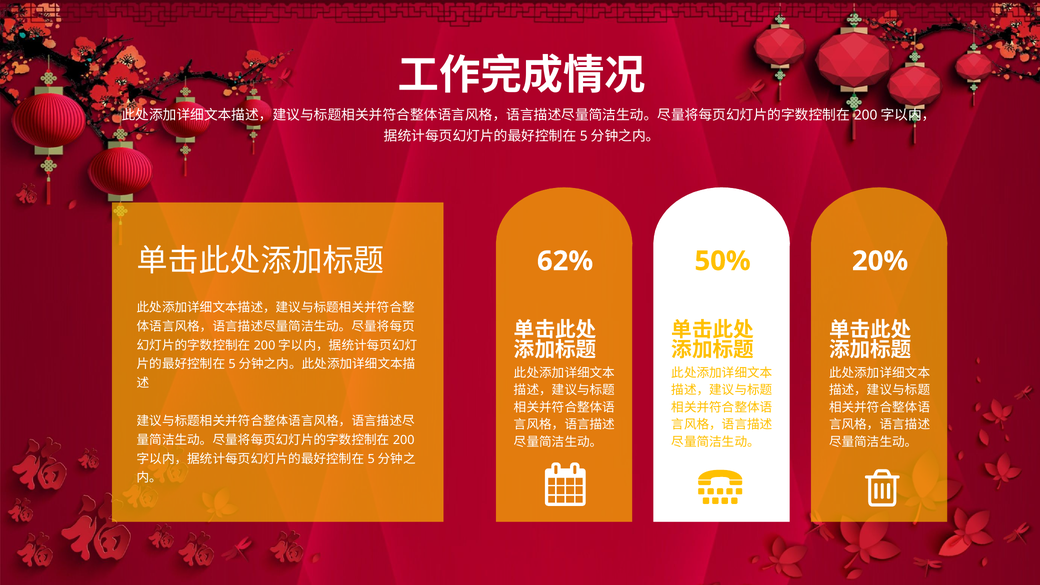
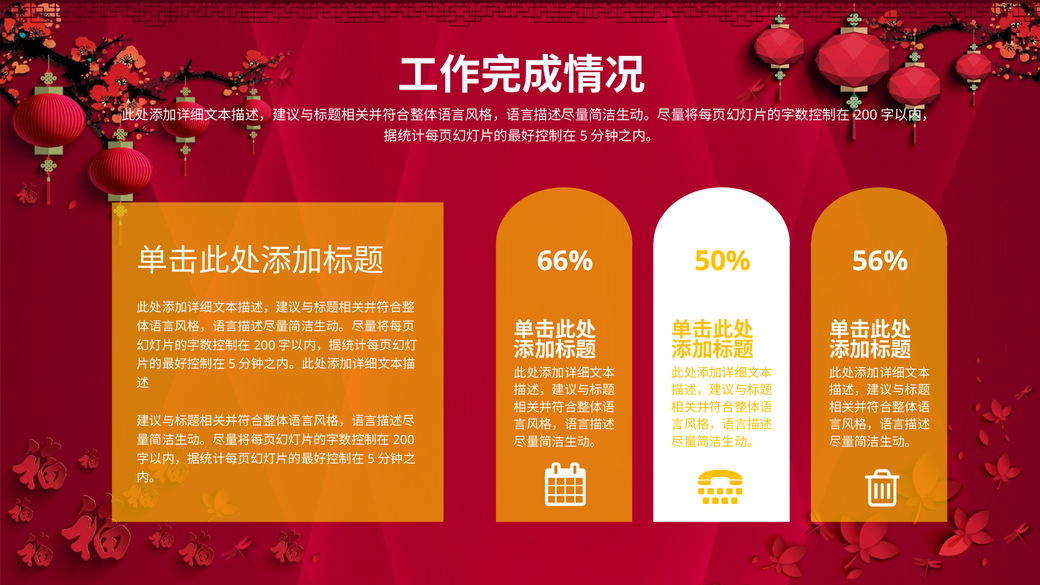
20%: 20% -> 56%
62%: 62% -> 66%
